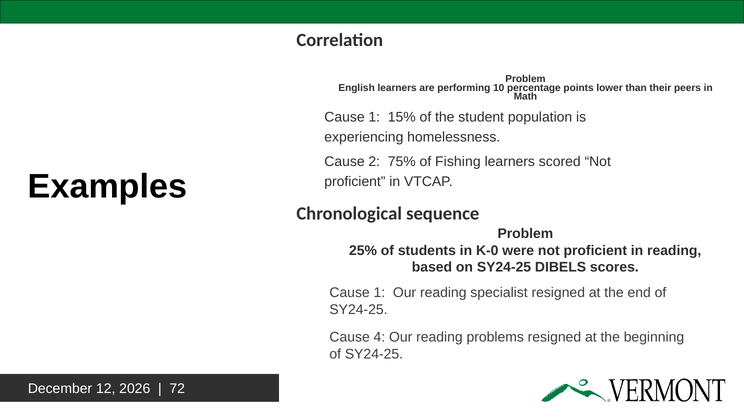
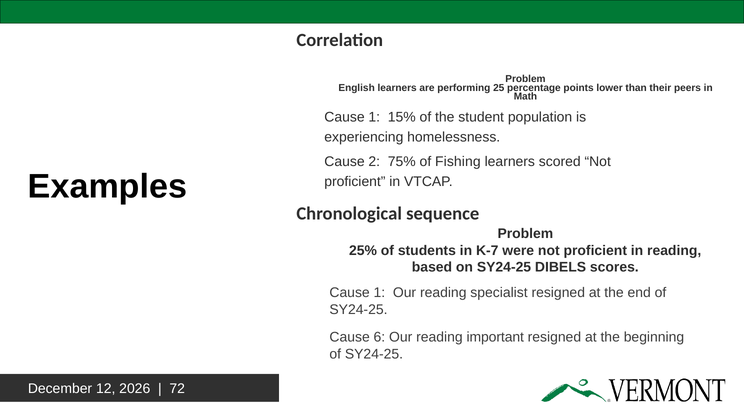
10: 10 -> 25
K-0: K-0 -> K-7
4: 4 -> 6
problems: problems -> important
